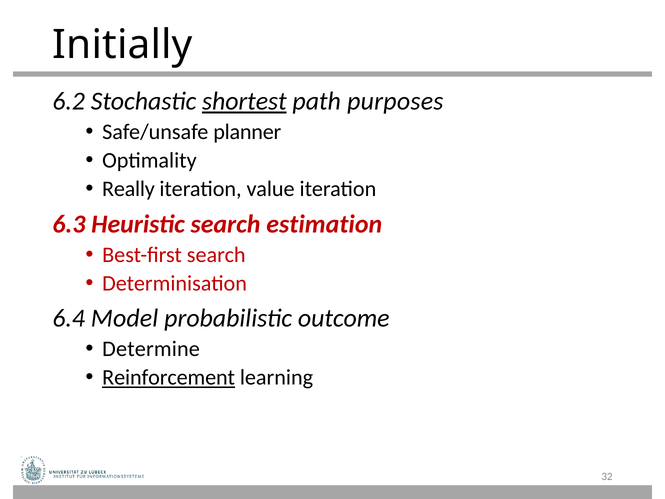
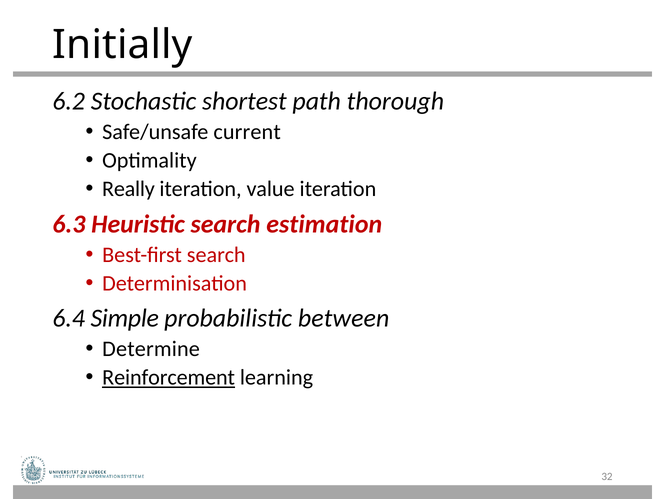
shortest underline: present -> none
purposes: purposes -> thorough
planner: planner -> current
Model: Model -> Simple
outcome: outcome -> between
